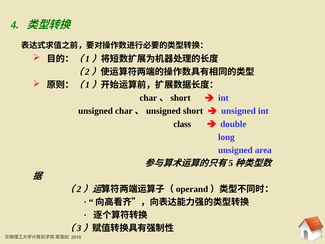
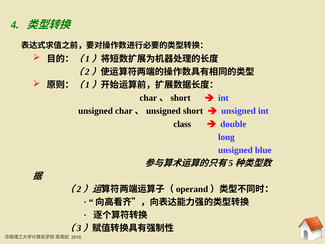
area: area -> blue
